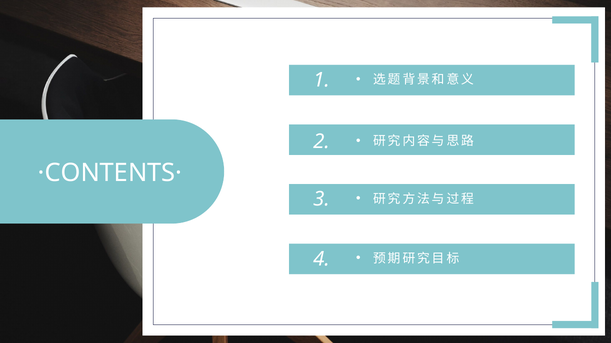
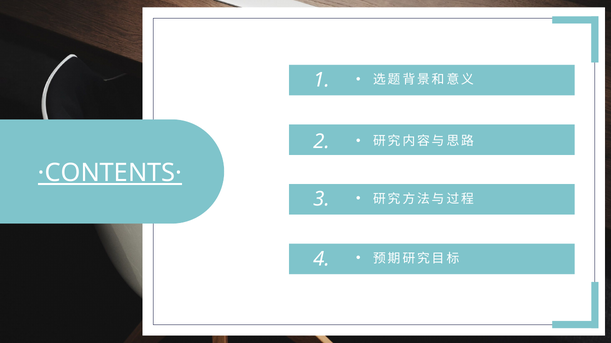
·CONTENTS· underline: none -> present
